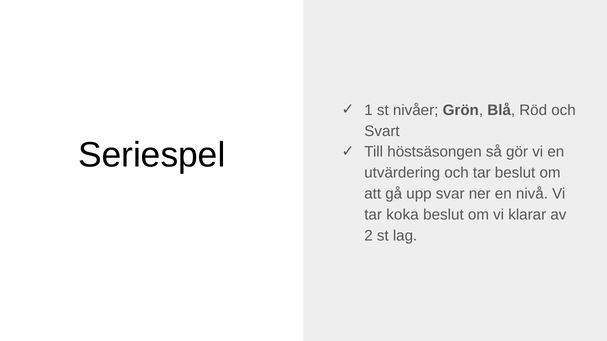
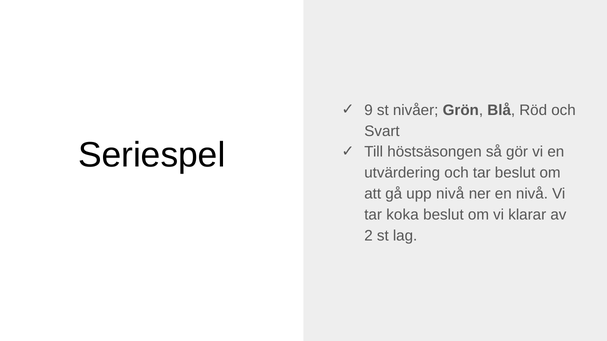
1: 1 -> 9
upp svar: svar -> nivå
